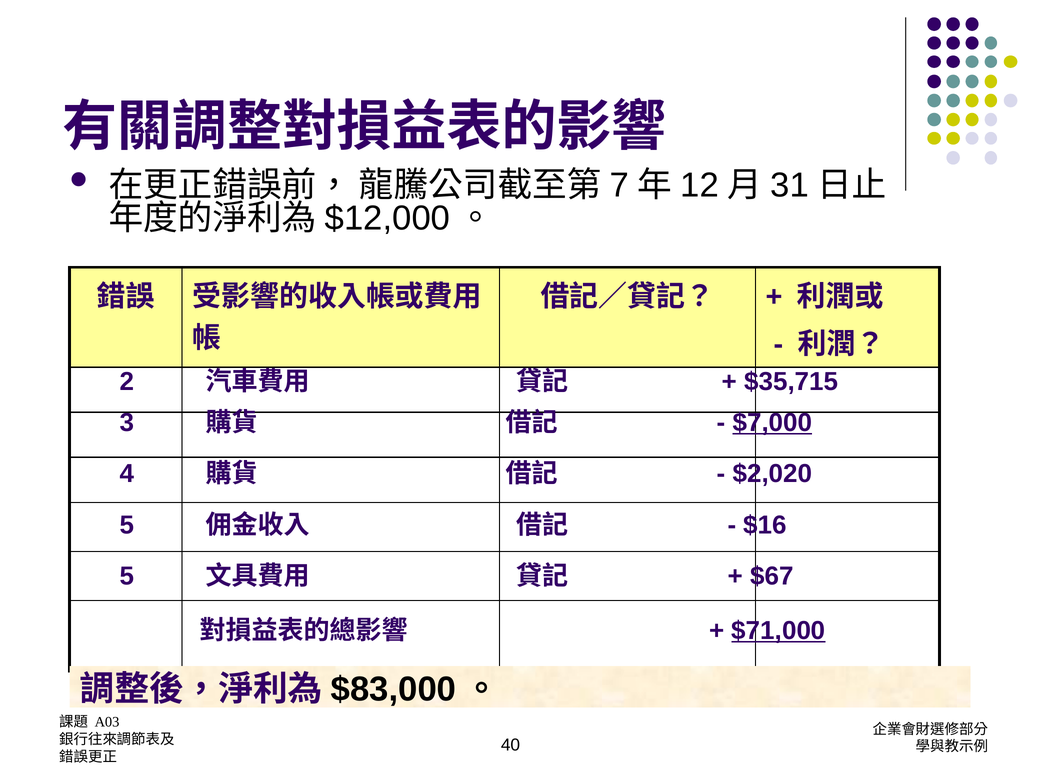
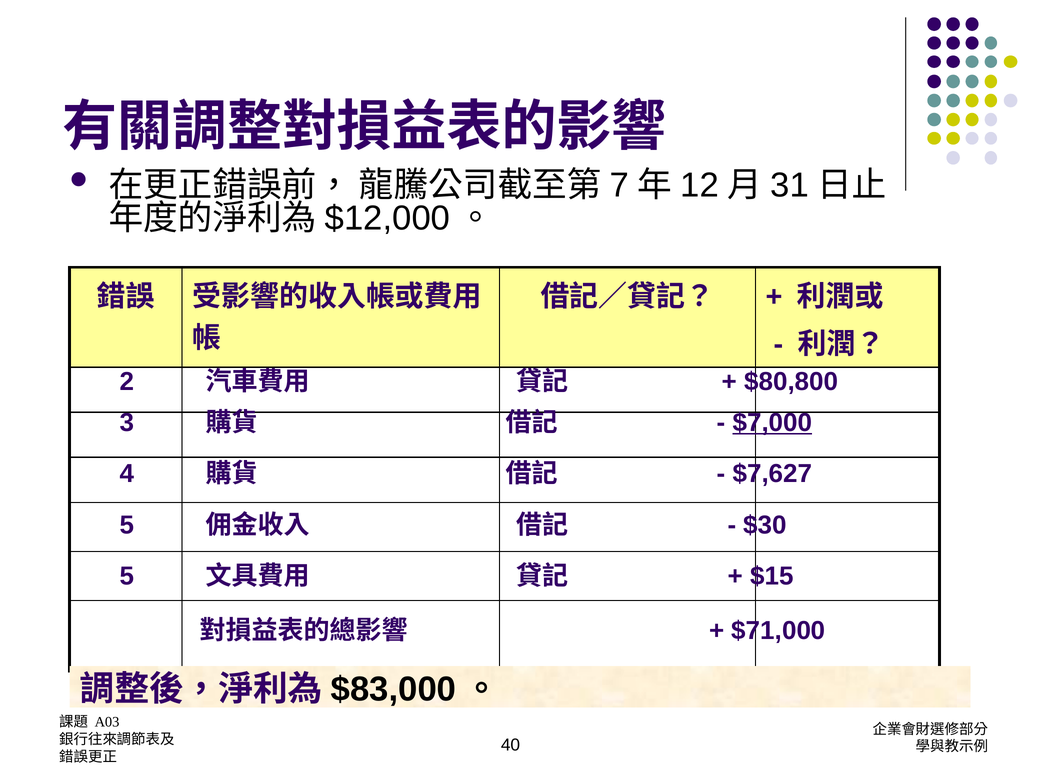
$35,715: $35,715 -> $80,800
$2,020: $2,020 -> $7,627
$16: $16 -> $30
$67: $67 -> $15
$71,000 underline: present -> none
